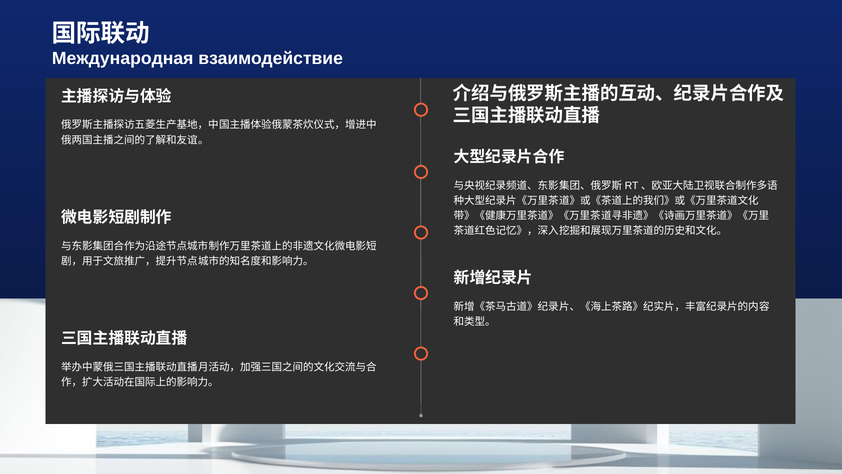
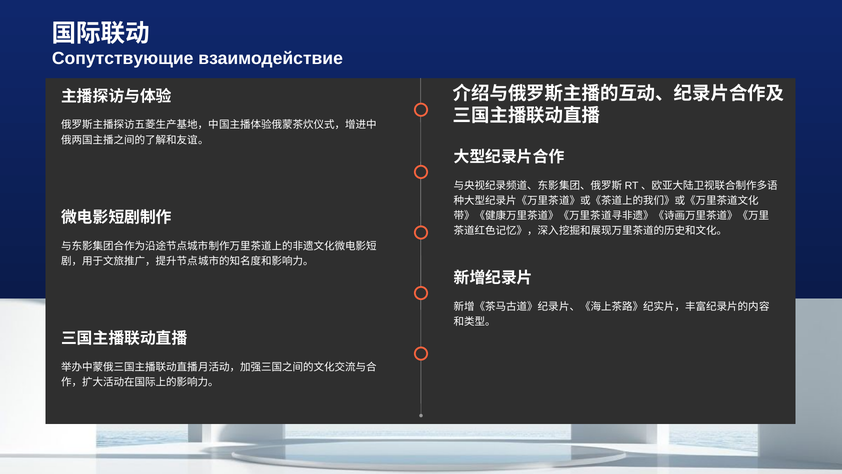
Международная: Международная -> Сопутствующие
